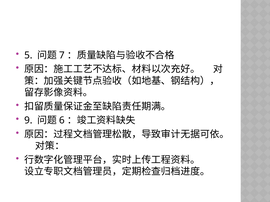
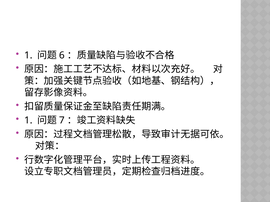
5 at (28, 55): 5 -> 1
7: 7 -> 6
9 at (28, 121): 9 -> 1
6: 6 -> 7
